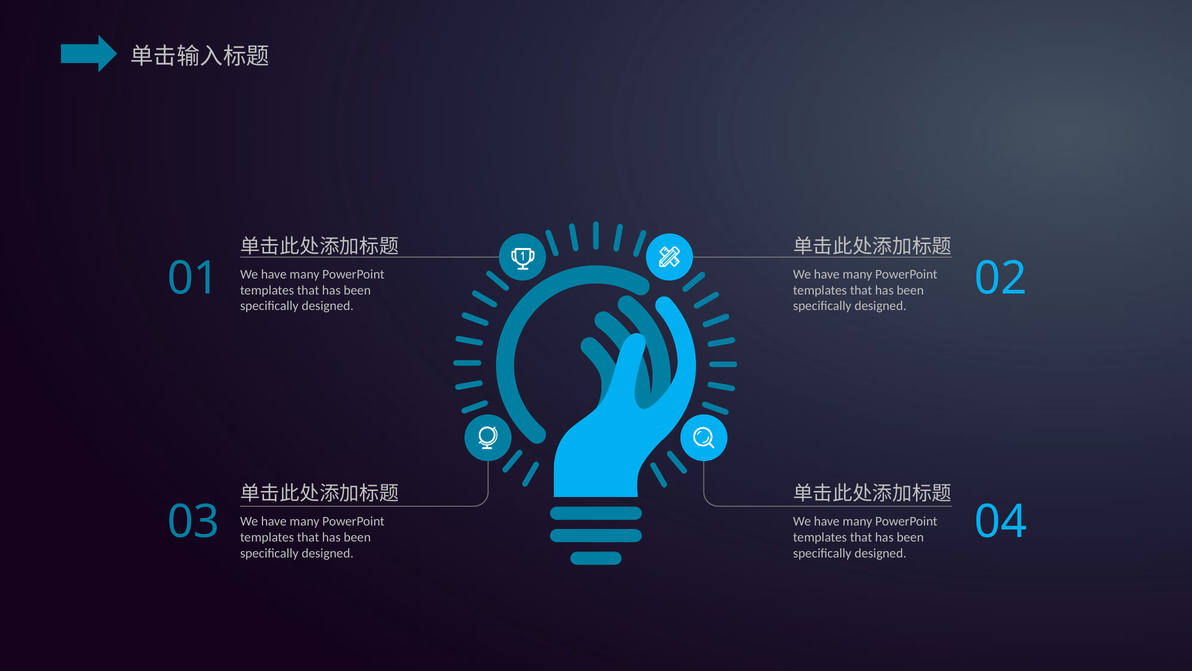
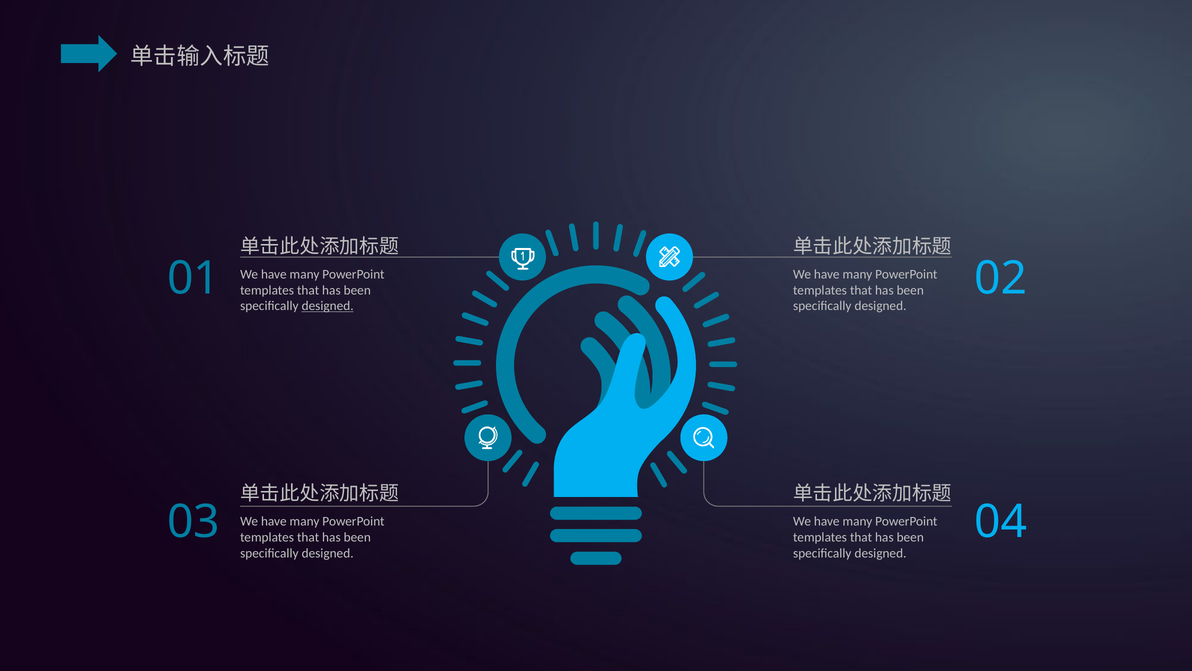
designed at (328, 306) underline: none -> present
